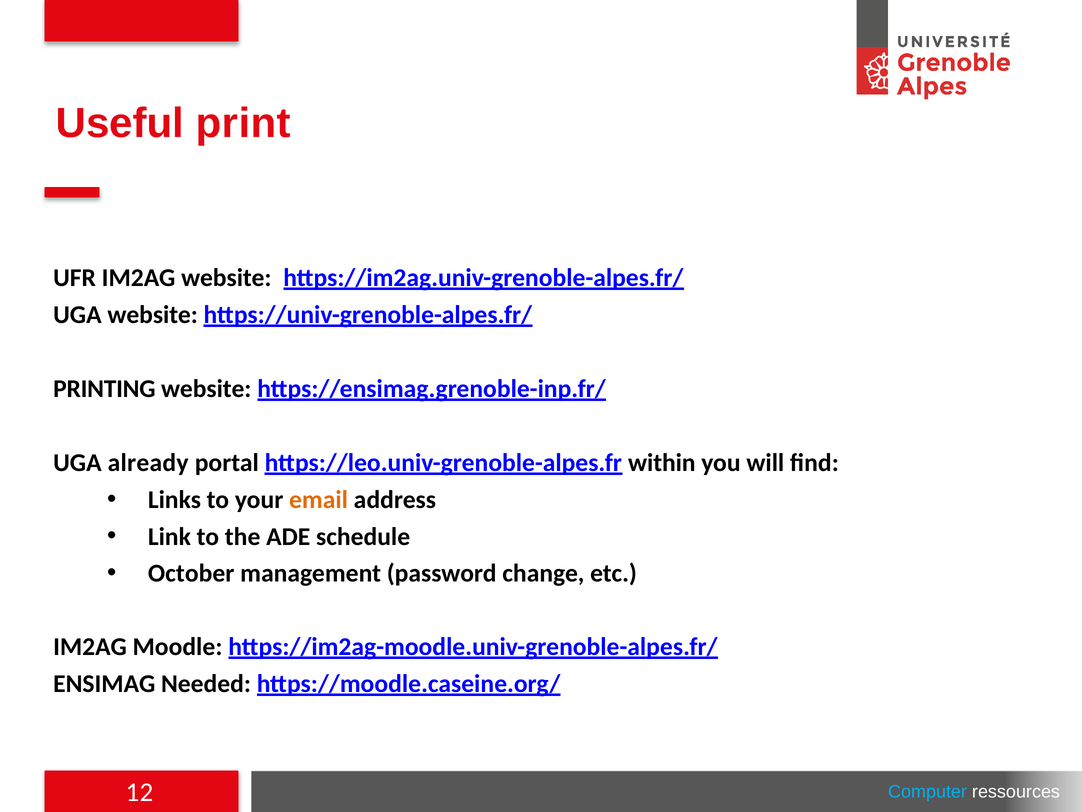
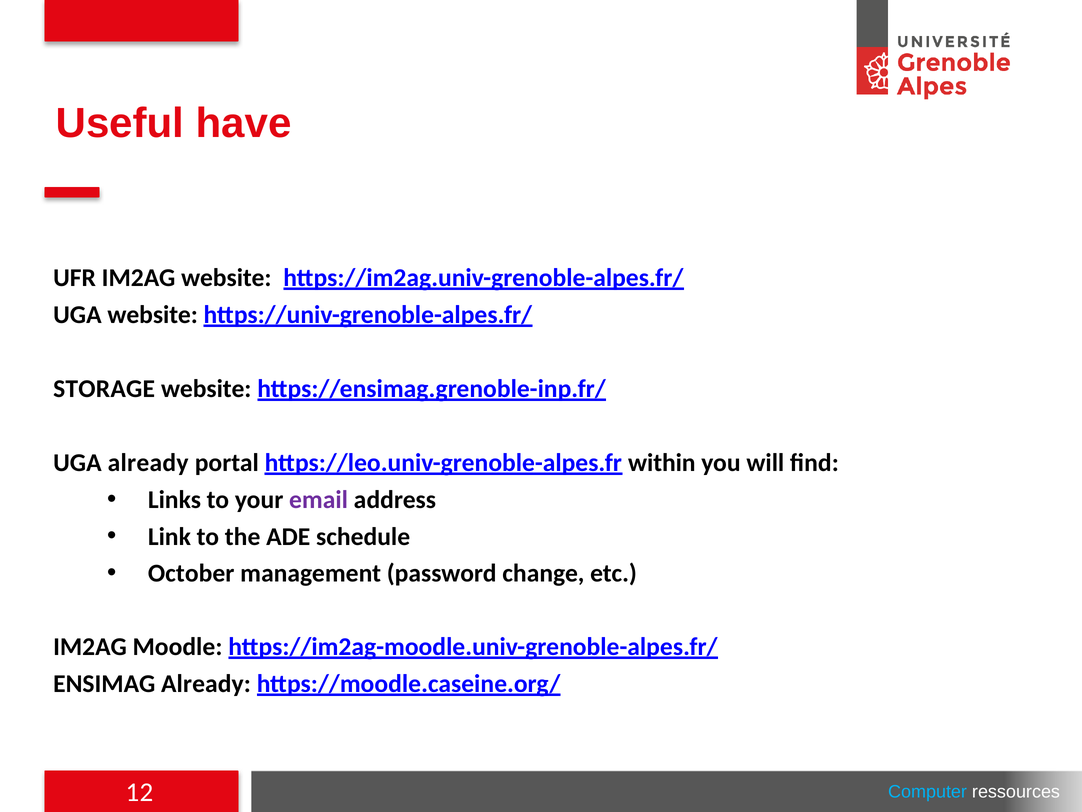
print: print -> have
PRINTING: PRINTING -> STORAGE
email colour: orange -> purple
ENSIMAG Needed: Needed -> Already
